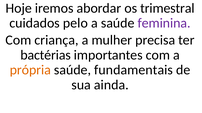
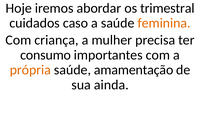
pelo: pelo -> caso
feminina colour: purple -> orange
bactérias: bactérias -> consumo
fundamentais: fundamentais -> amamentação
